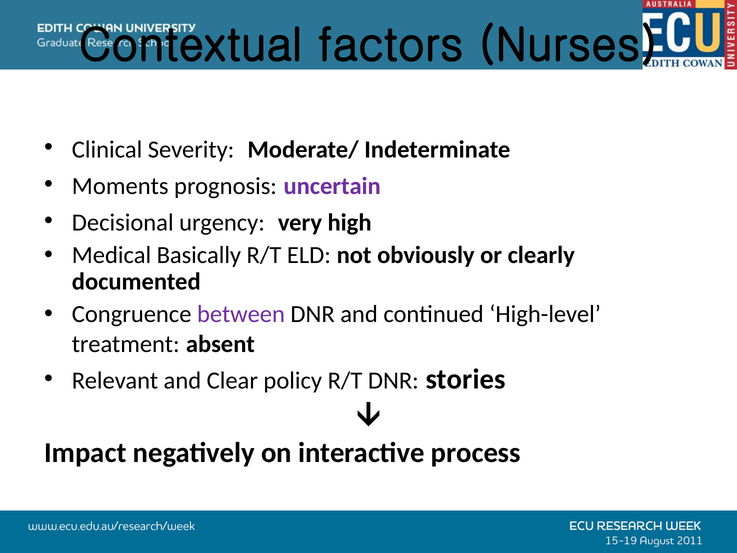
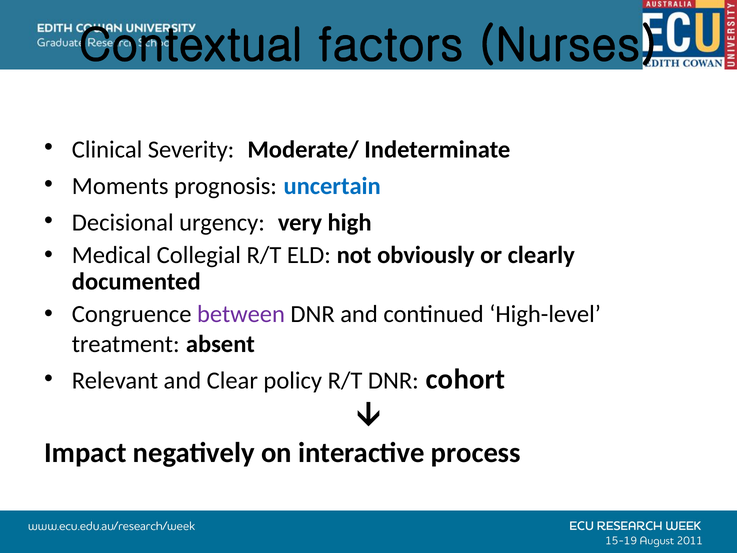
uncertain colour: purple -> blue
Basically: Basically -> Collegial
stories: stories -> cohort
